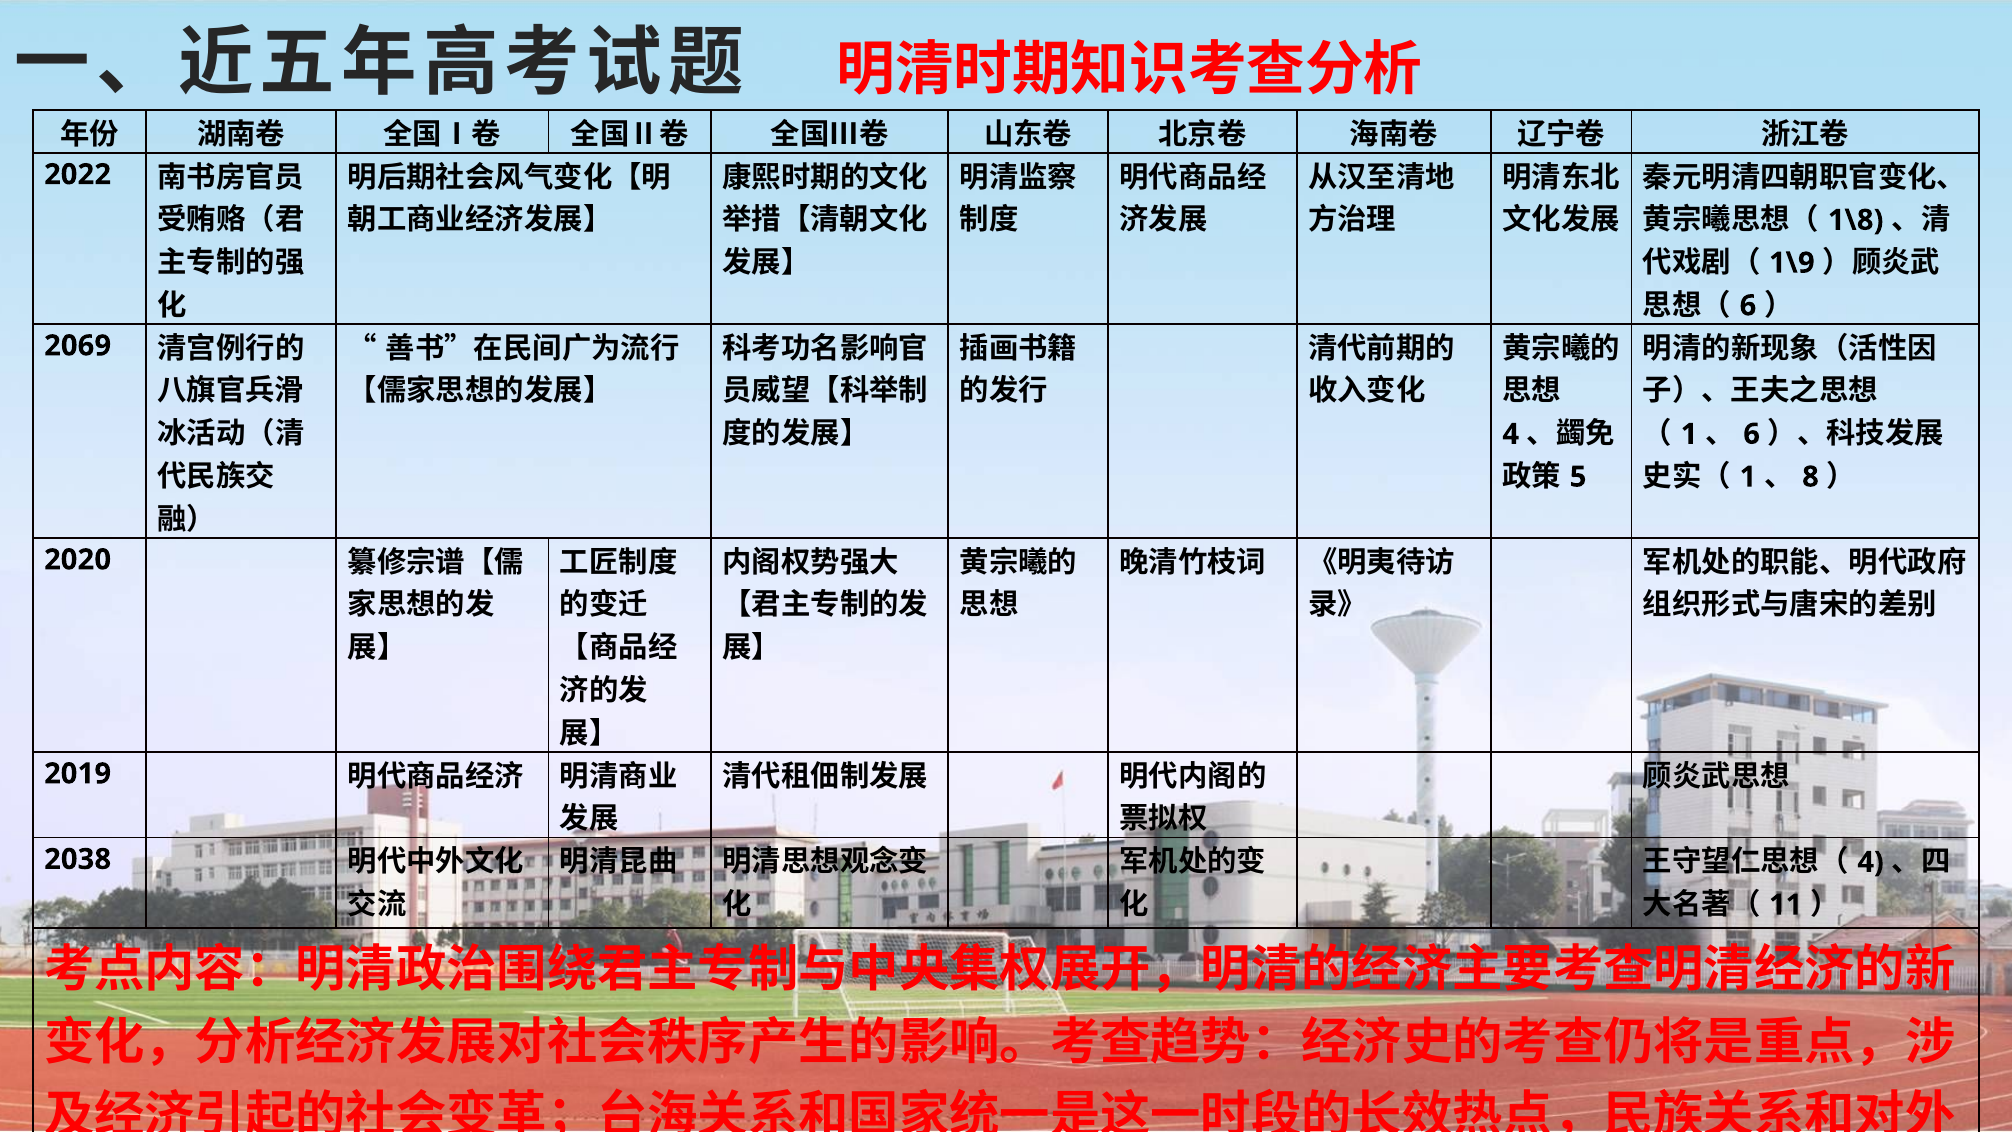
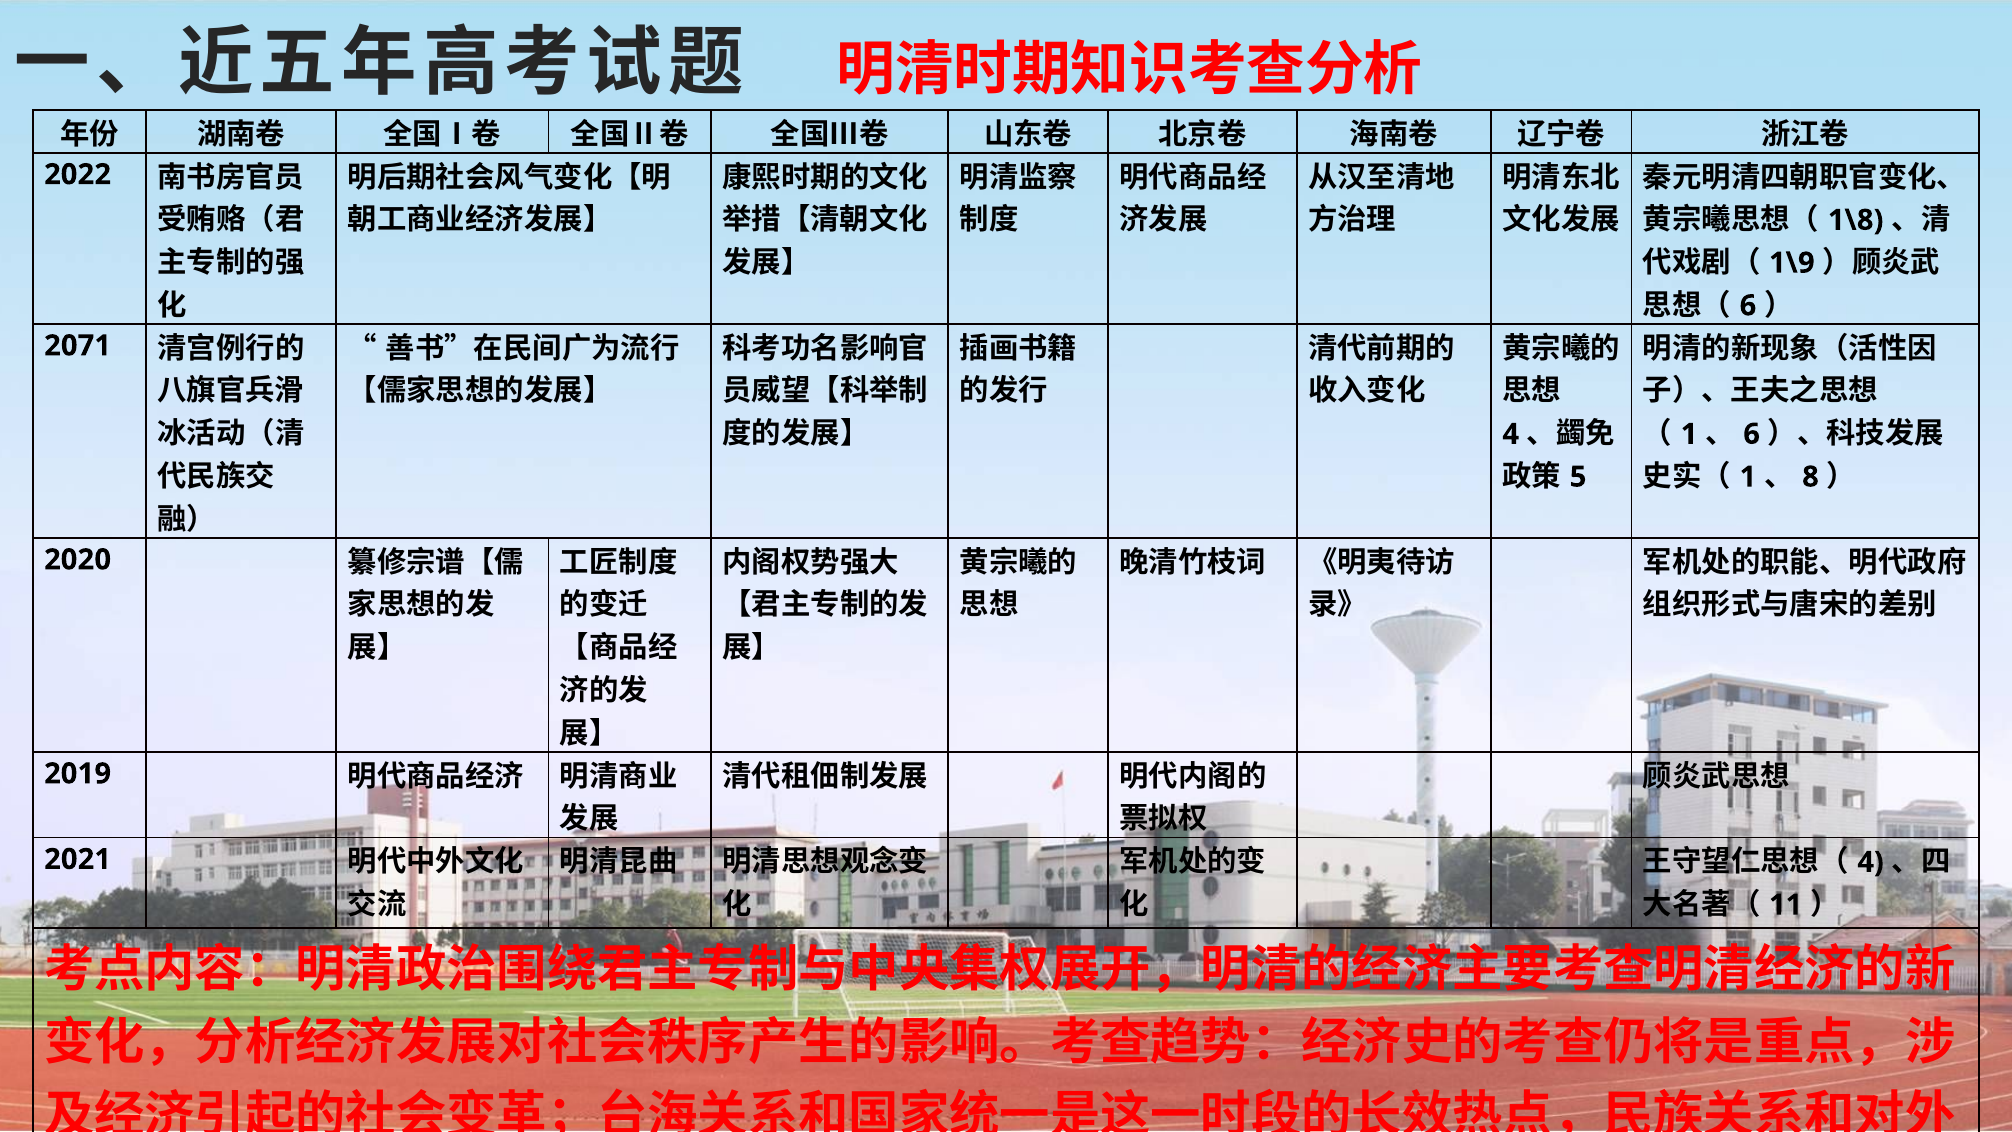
2069: 2069 -> 2071
2038: 2038 -> 2021
